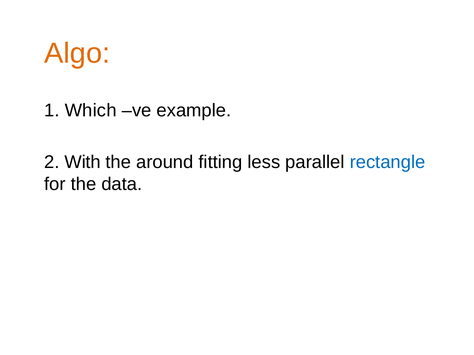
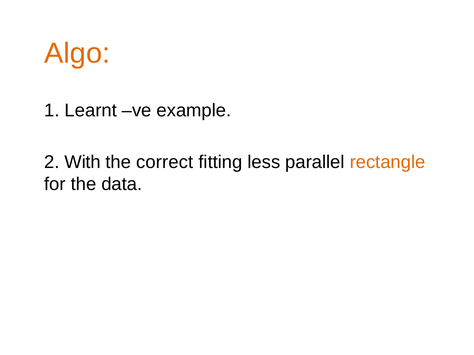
Which: Which -> Learnt
around: around -> correct
rectangle colour: blue -> orange
